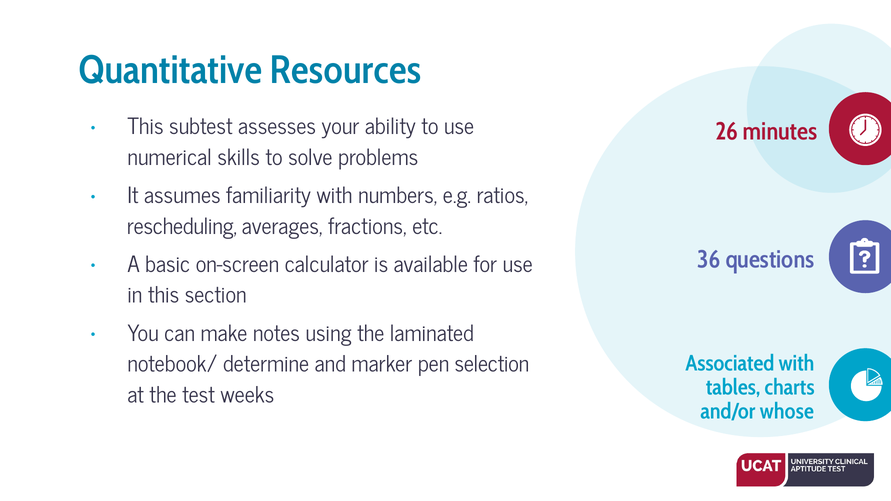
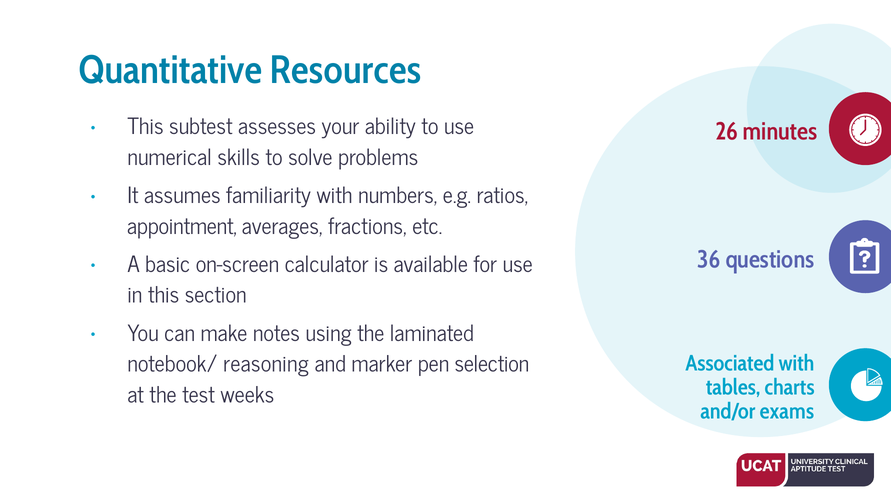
rescheduling: rescheduling -> appointment
determine: determine -> reasoning
whose: whose -> exams
